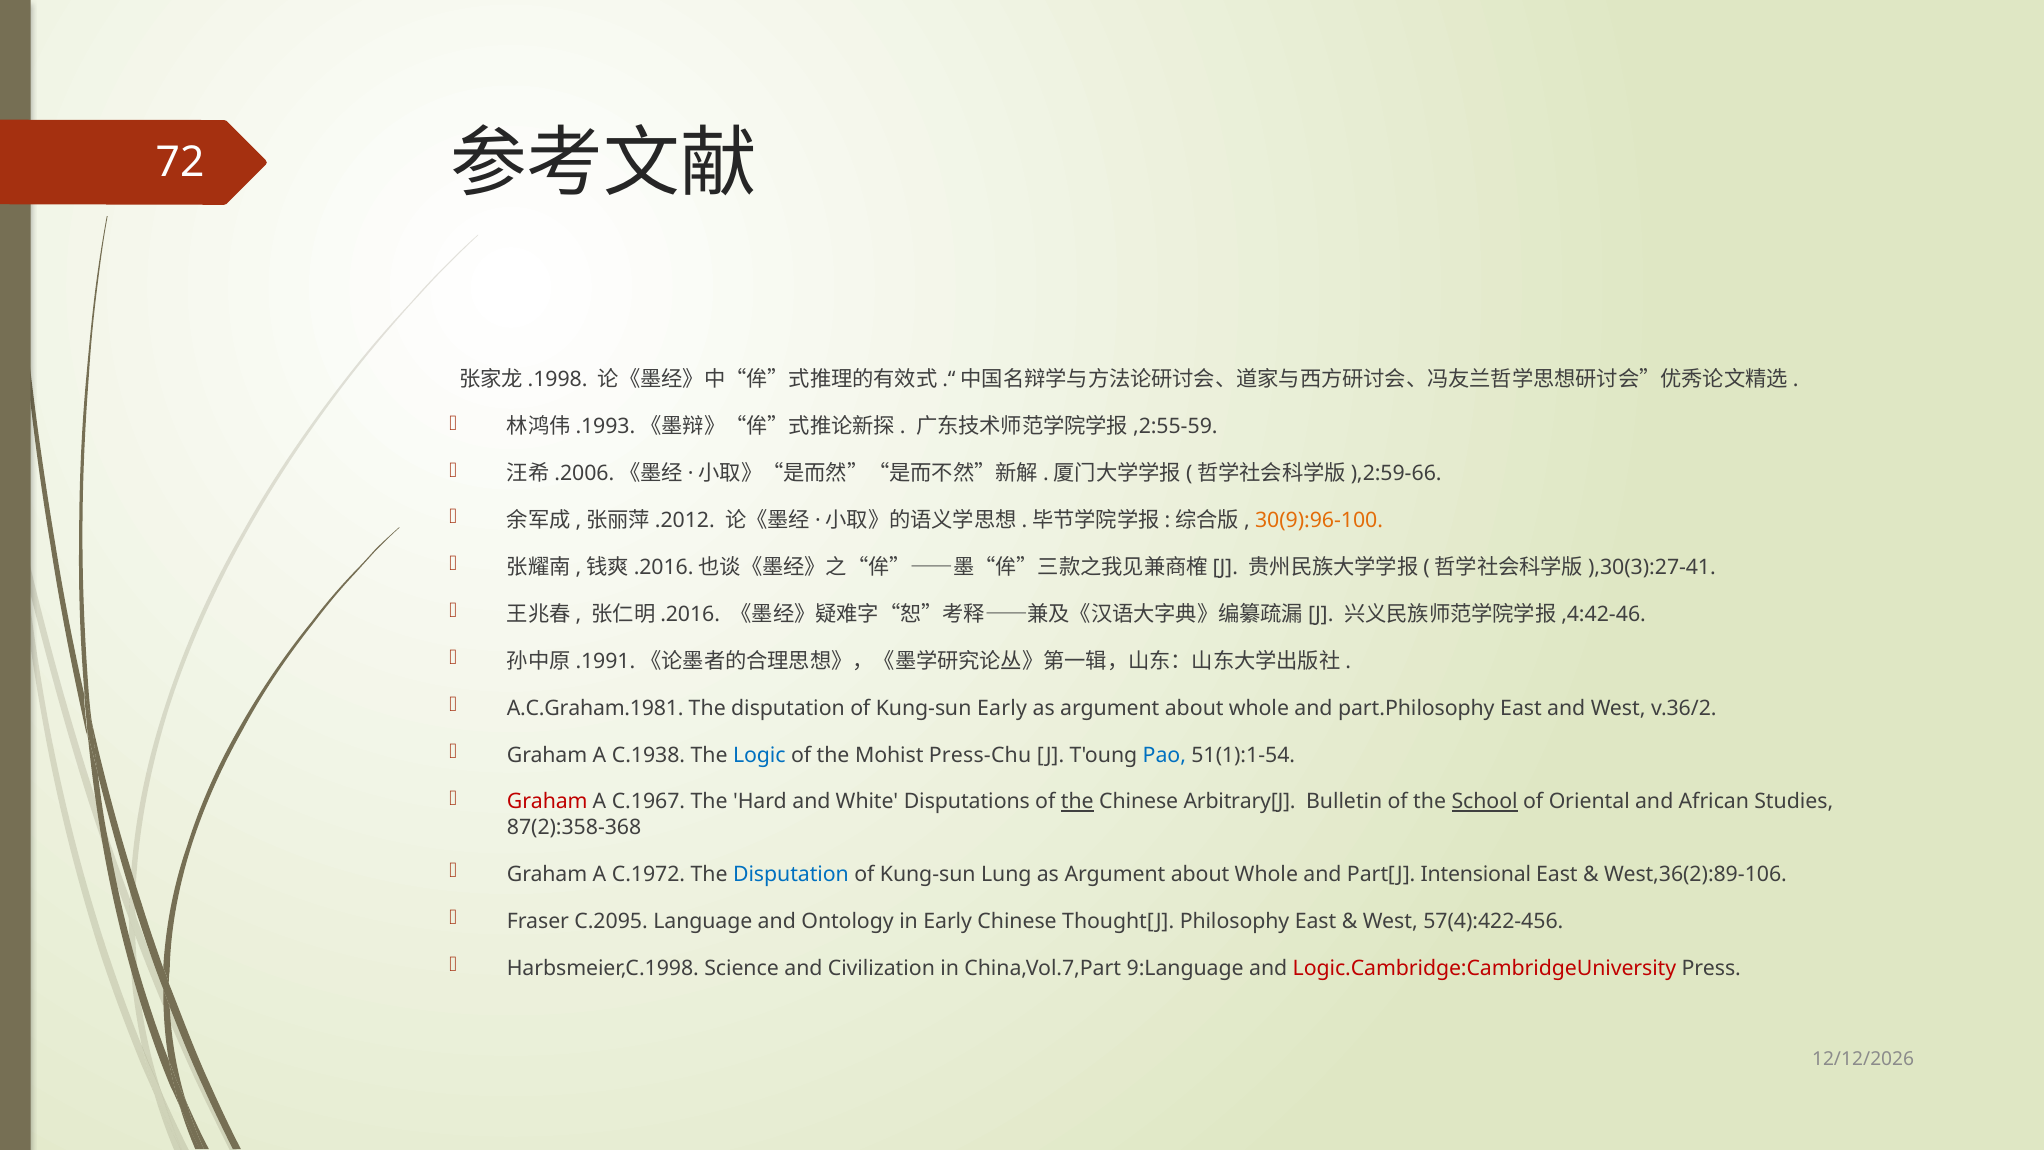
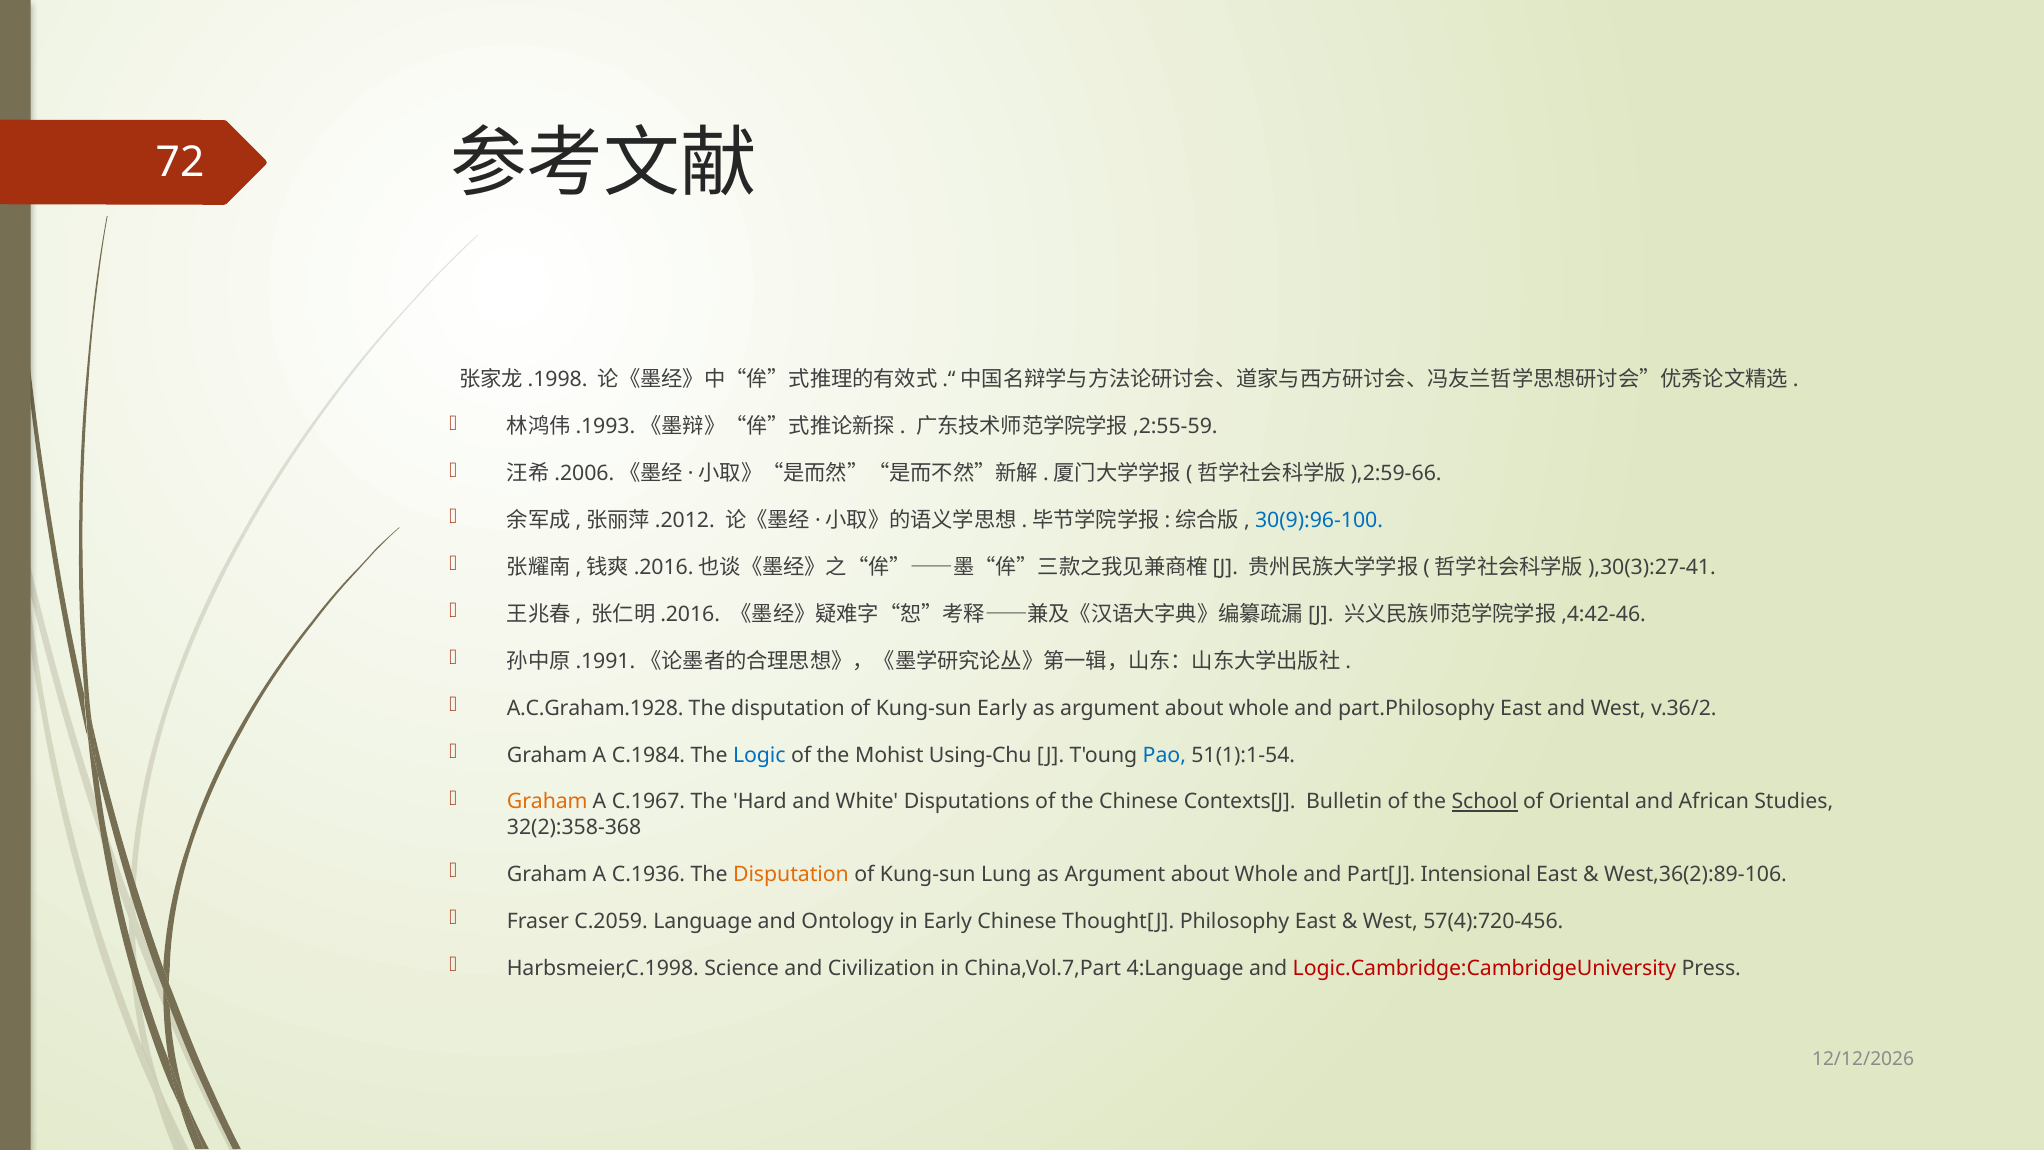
30(9):96-100 colour: orange -> blue
A.C.Graham.1981: A.C.Graham.1981 -> A.C.Graham.1928
C.1938: C.1938 -> C.1984
Press-Chu: Press-Chu -> Using-Chu
Graham at (547, 802) colour: red -> orange
the at (1077, 802) underline: present -> none
Arbitrary[J: Arbitrary[J -> Contexts[J
87(2):358-368: 87(2):358-368 -> 32(2):358-368
C.1972: C.1972 -> C.1936
Disputation at (791, 874) colour: blue -> orange
C.2095: C.2095 -> C.2059
57(4):422-456: 57(4):422-456 -> 57(4):720-456
9:Language: 9:Language -> 4:Language
